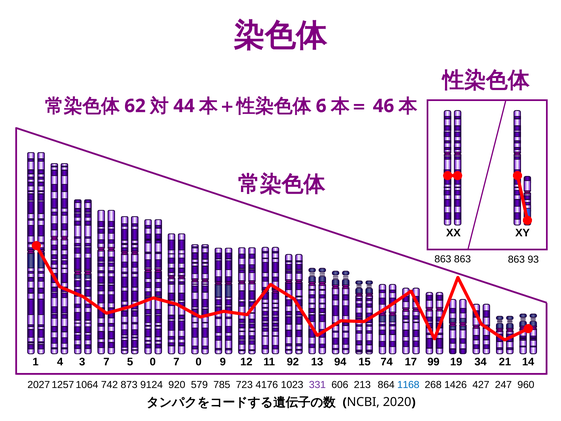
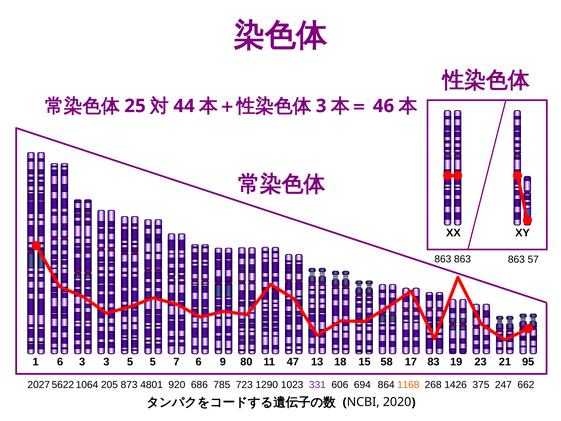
62: 62 -> 25
6 at (321, 106): 6 -> 3
93: 93 -> 57
1 4: 4 -> 6
3 7: 7 -> 3
5 0: 0 -> 5
7 0: 0 -> 6
12: 12 -> 80
92: 92 -> 47
94: 94 -> 18
74: 74 -> 58
99: 99 -> 83
34: 34 -> 23
14: 14 -> 95
1257: 1257 -> 5622
742: 742 -> 205
9124: 9124 -> 4801
579: 579 -> 686
4176: 4176 -> 1290
213: 213 -> 694
1168 colour: blue -> orange
427: 427 -> 375
960: 960 -> 662
